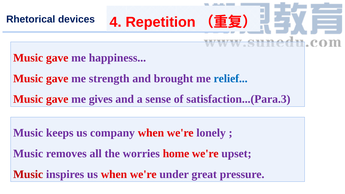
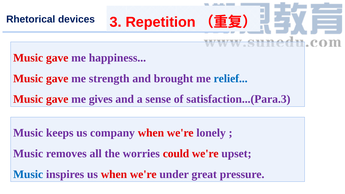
4: 4 -> 3
home: home -> could
Music at (28, 174) colour: red -> blue
